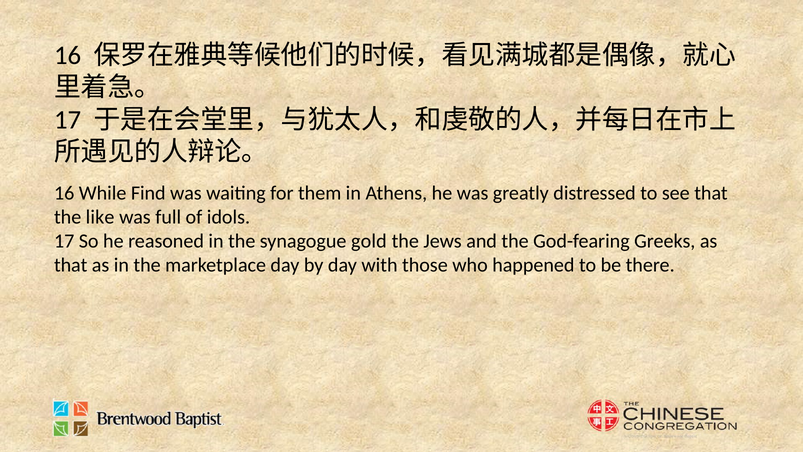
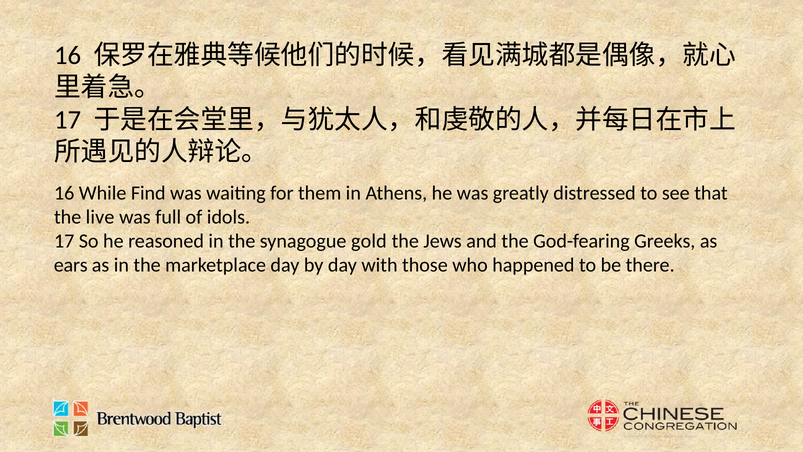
like: like -> live
that at (71, 265): that -> ears
